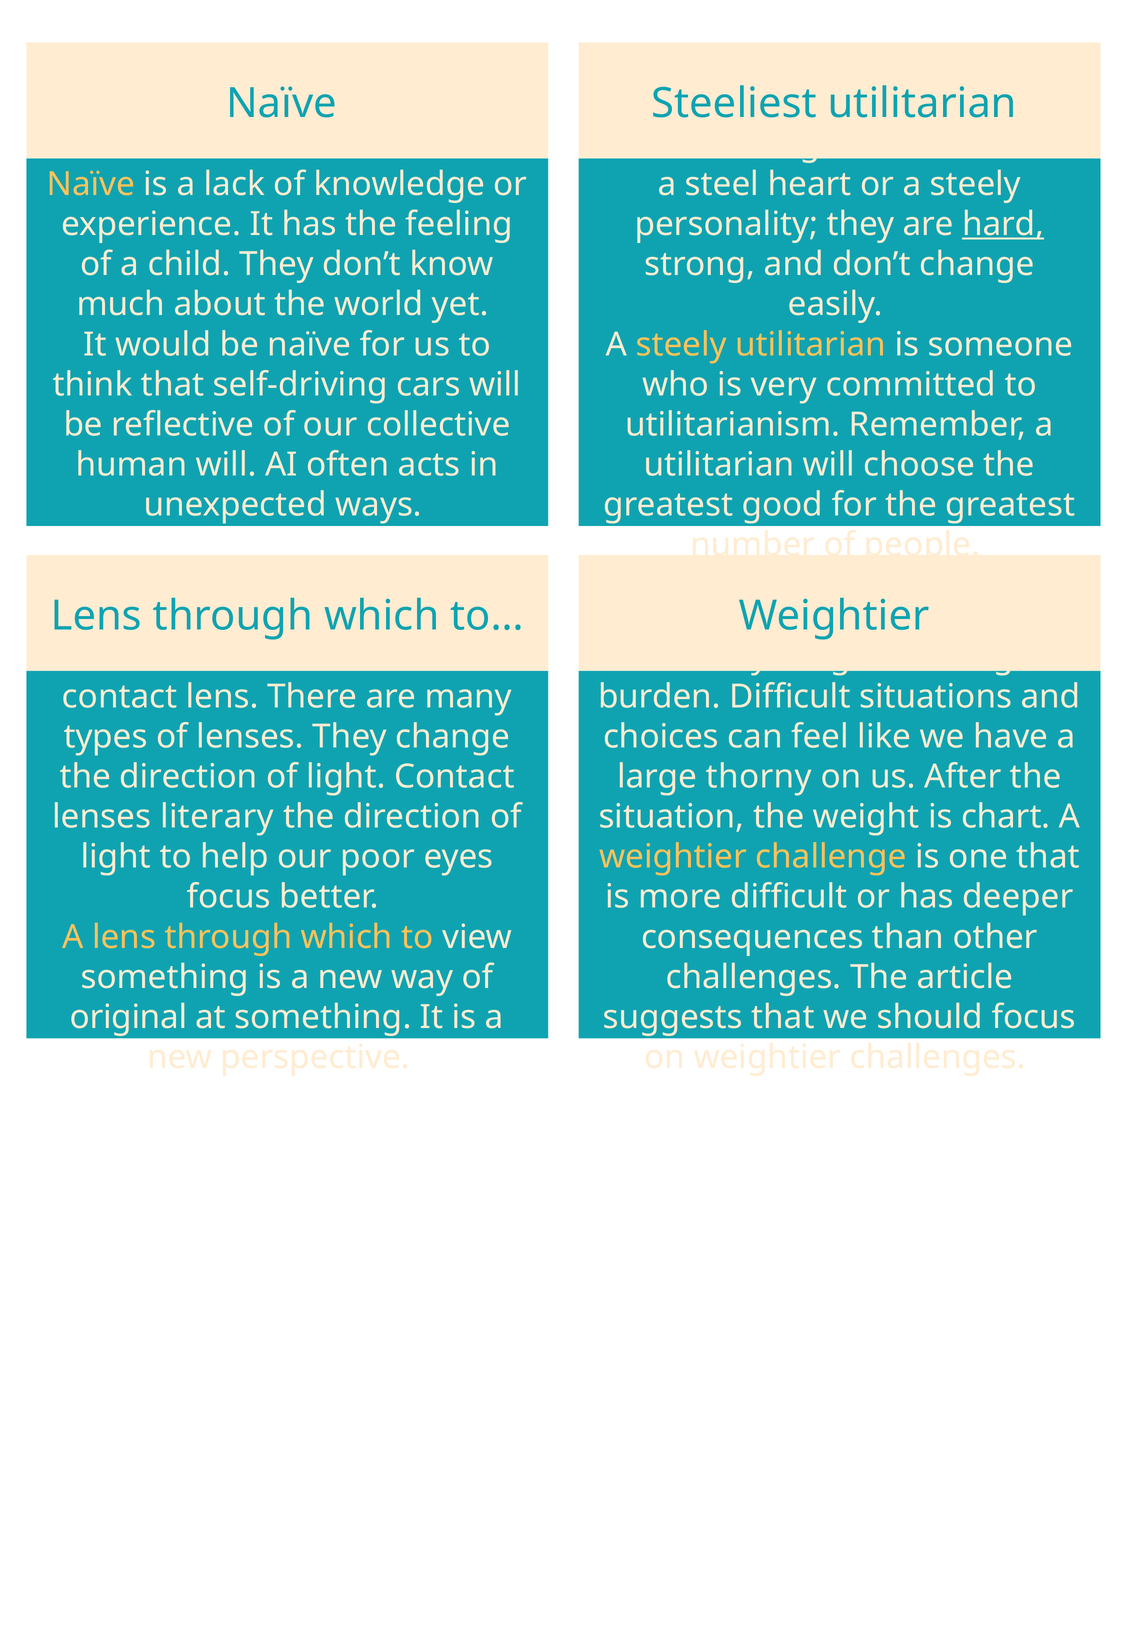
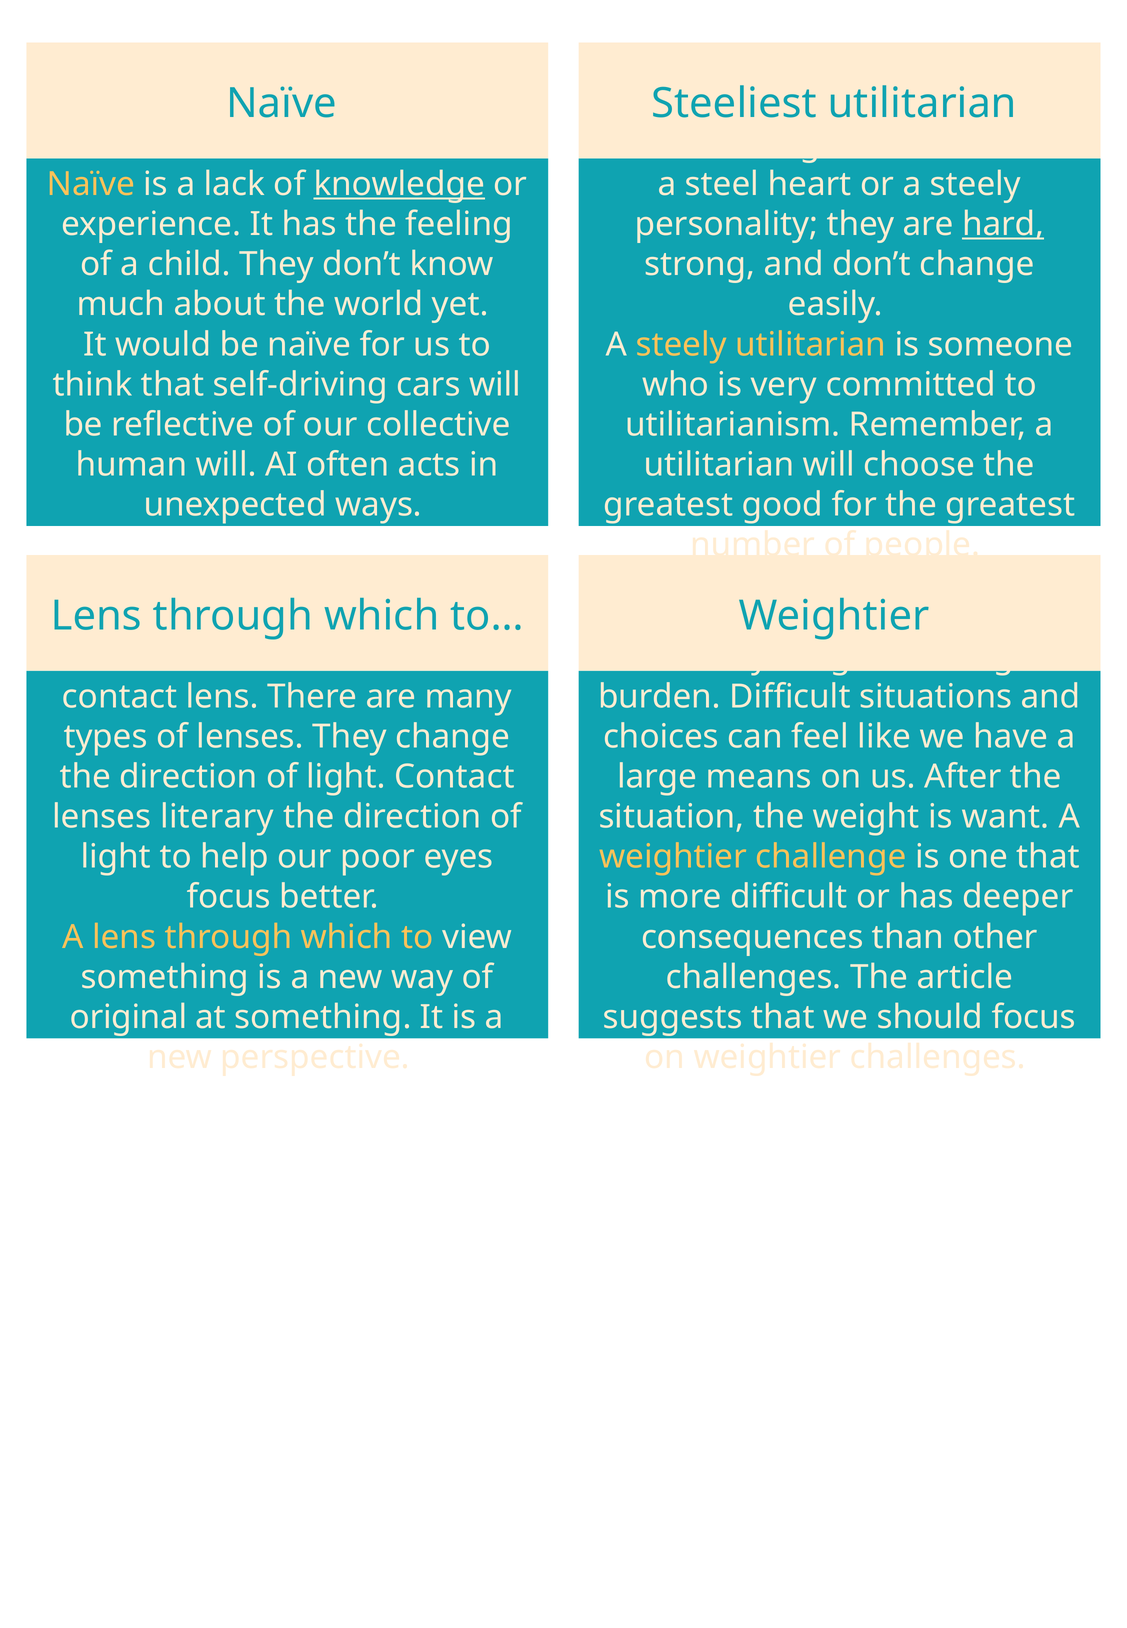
knowledge underline: none -> present
thorny: thorny -> means
chart: chart -> want
